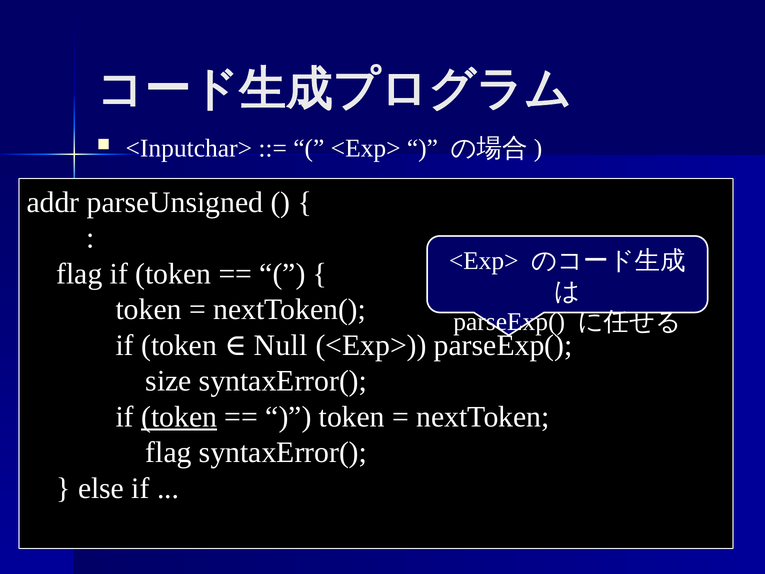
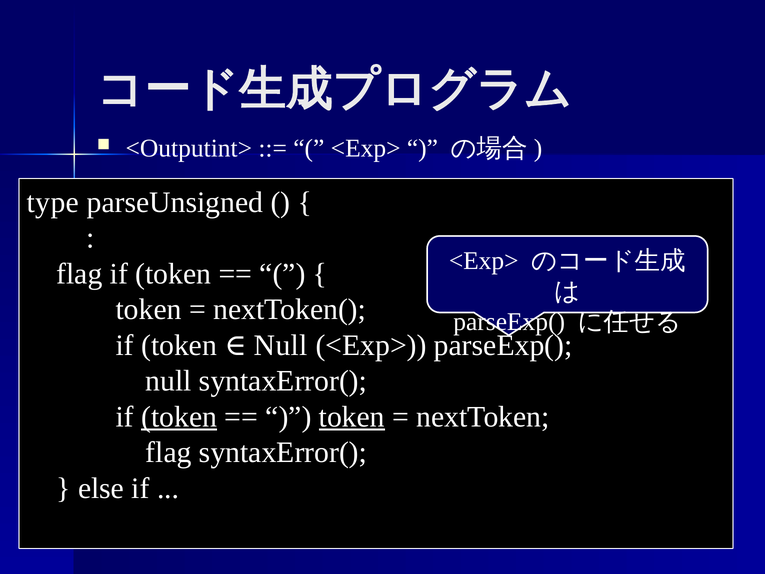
<Inputchar>: <Inputchar> -> <Outputint>
addr: addr -> type
size at (169, 381): size -> null
token at (352, 417) underline: none -> present
